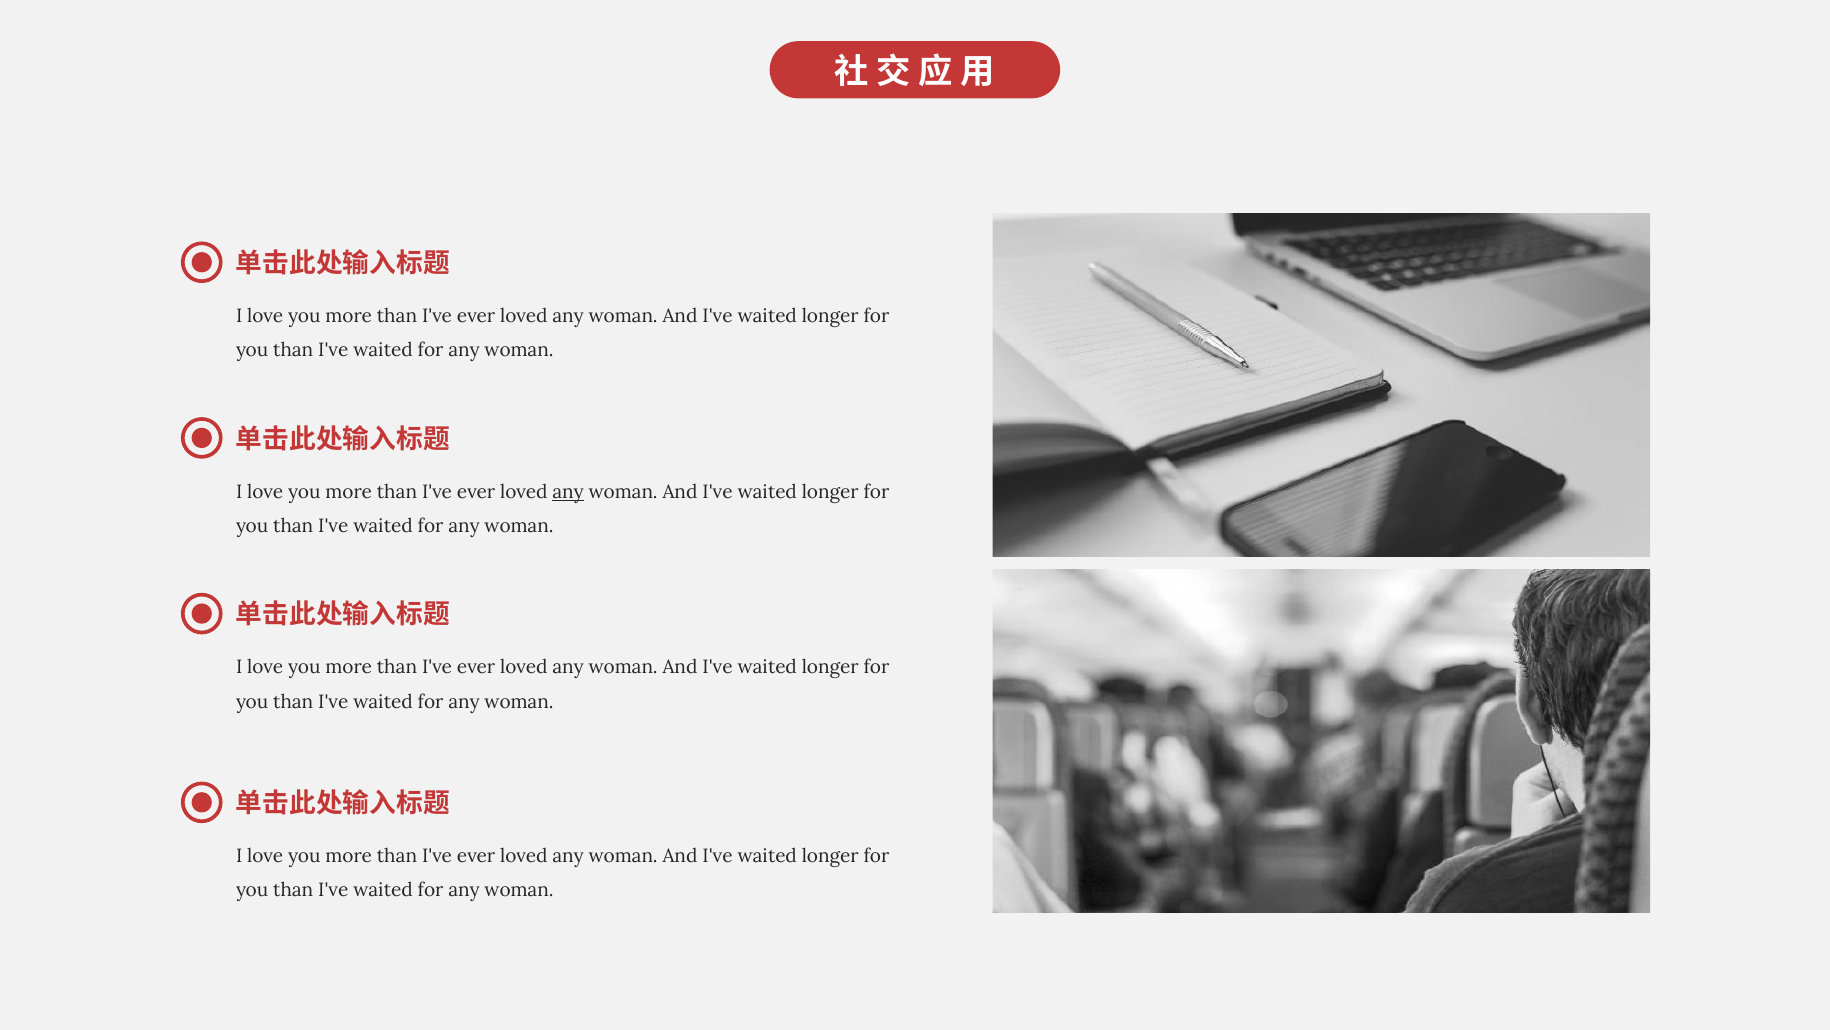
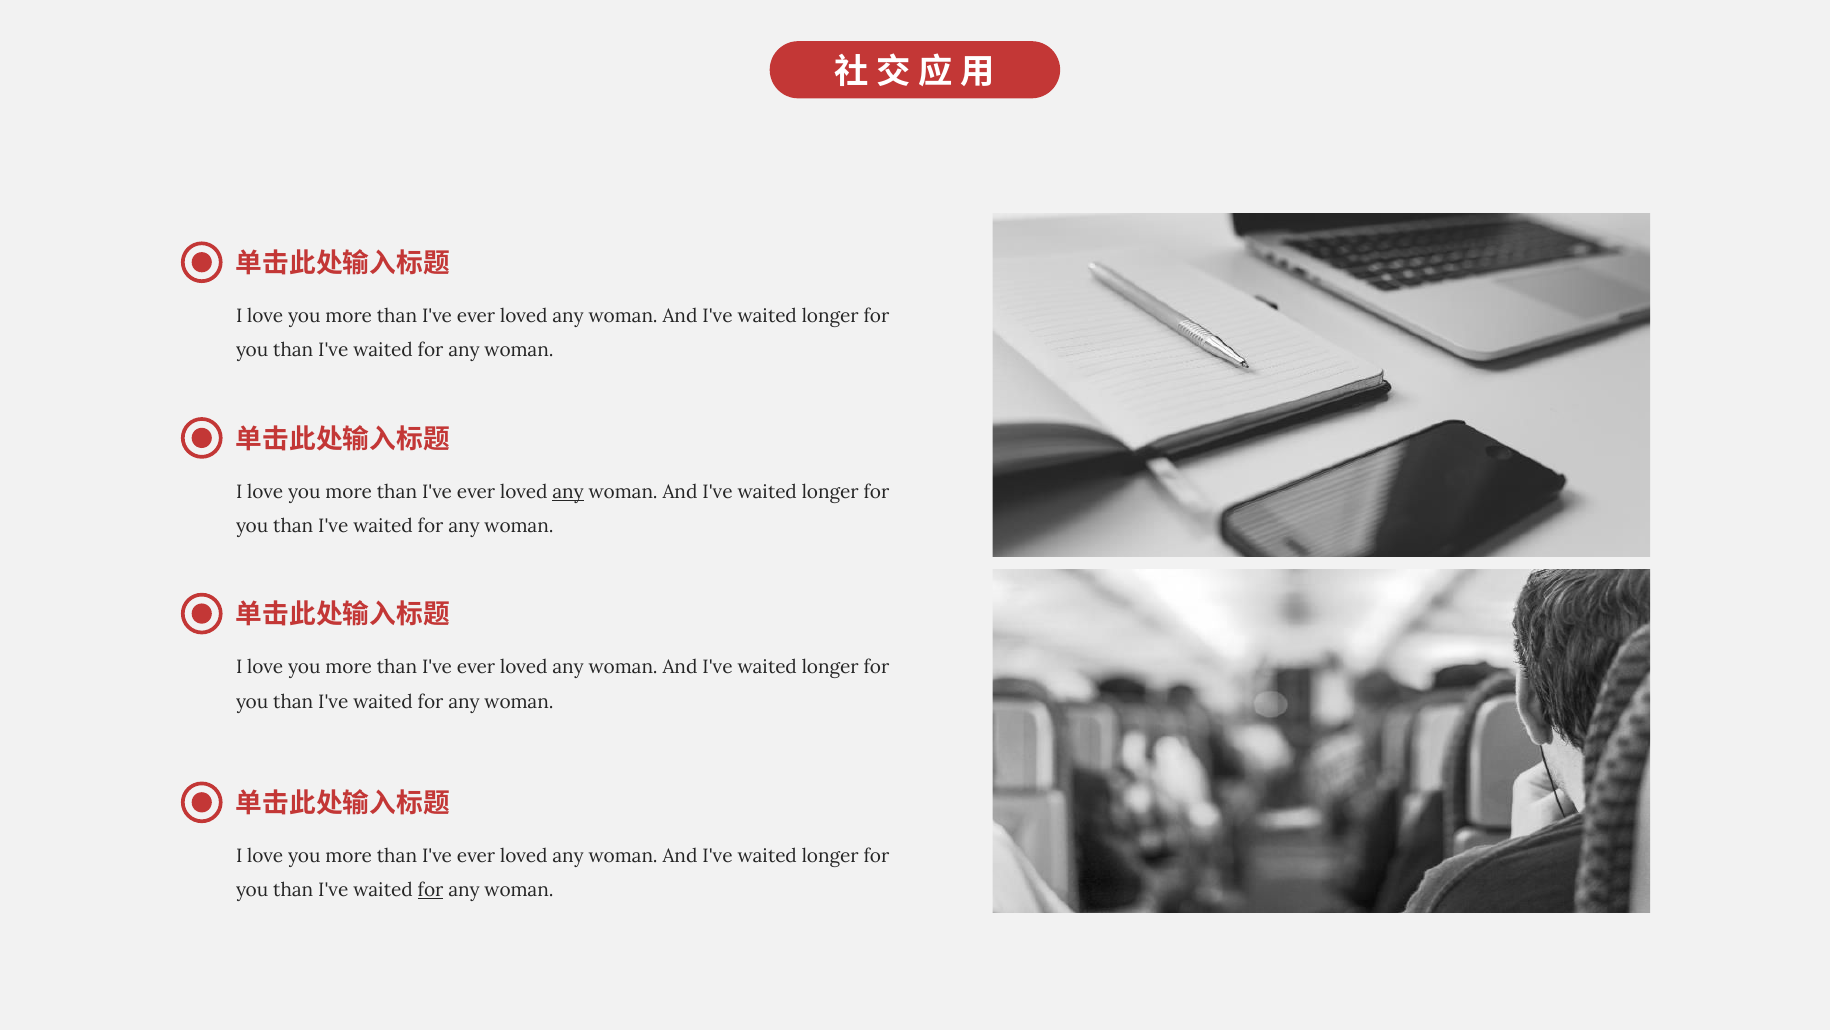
for at (431, 890) underline: none -> present
